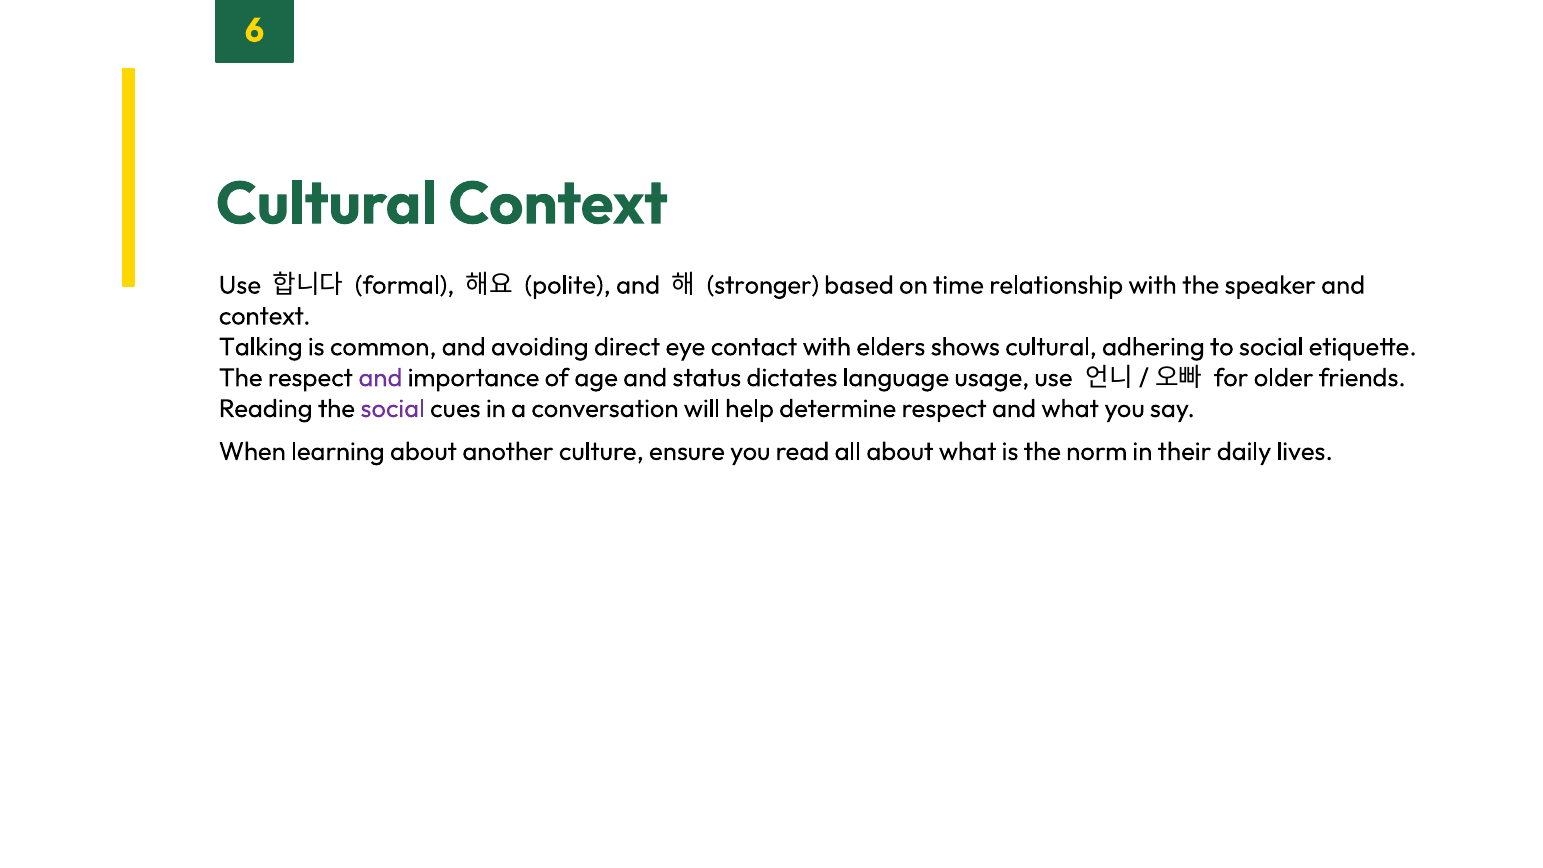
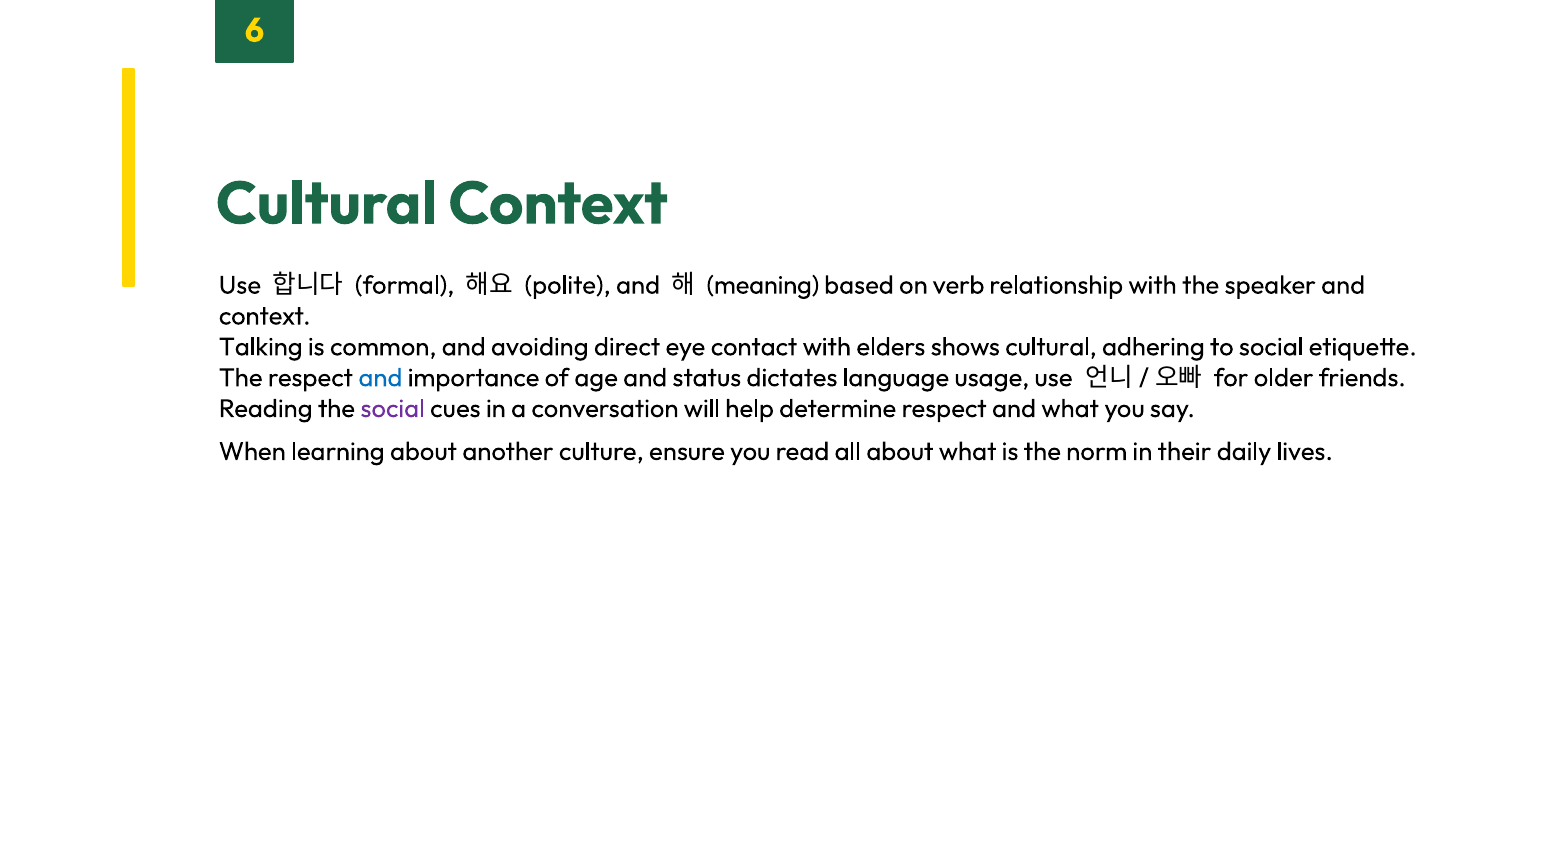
stronger: stronger -> meaning
time: time -> verb
and at (380, 378) colour: purple -> blue
